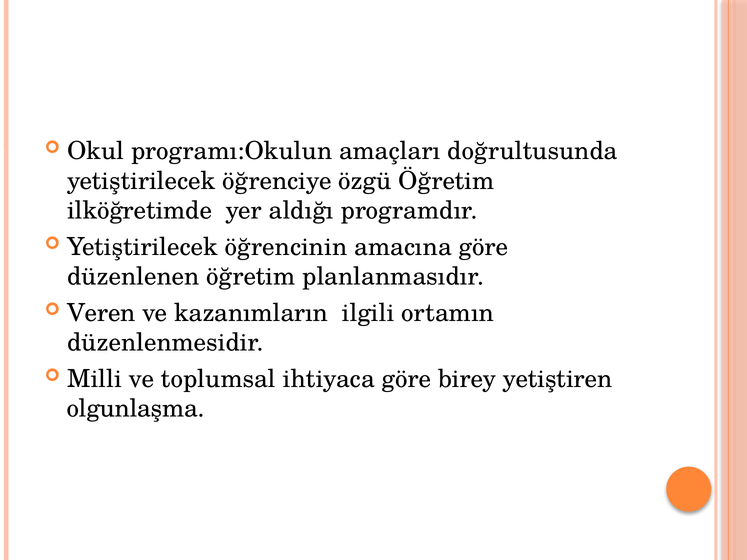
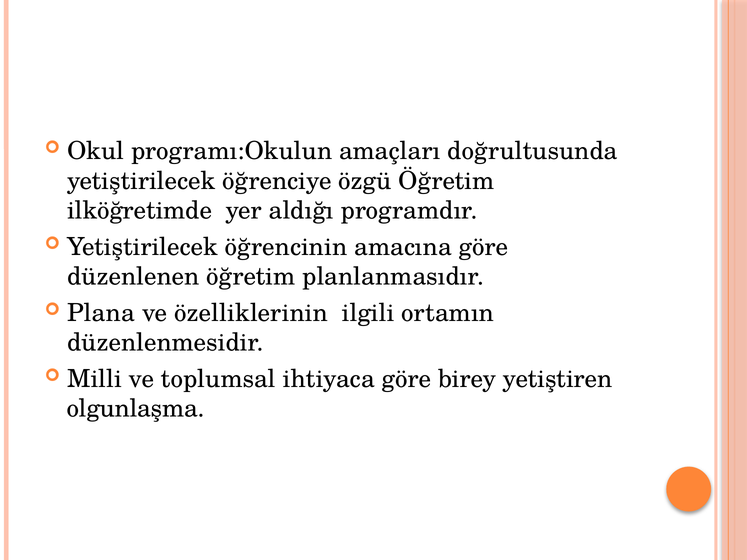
Veren: Veren -> Plana
kazanımların: kazanımların -> özelliklerinin
